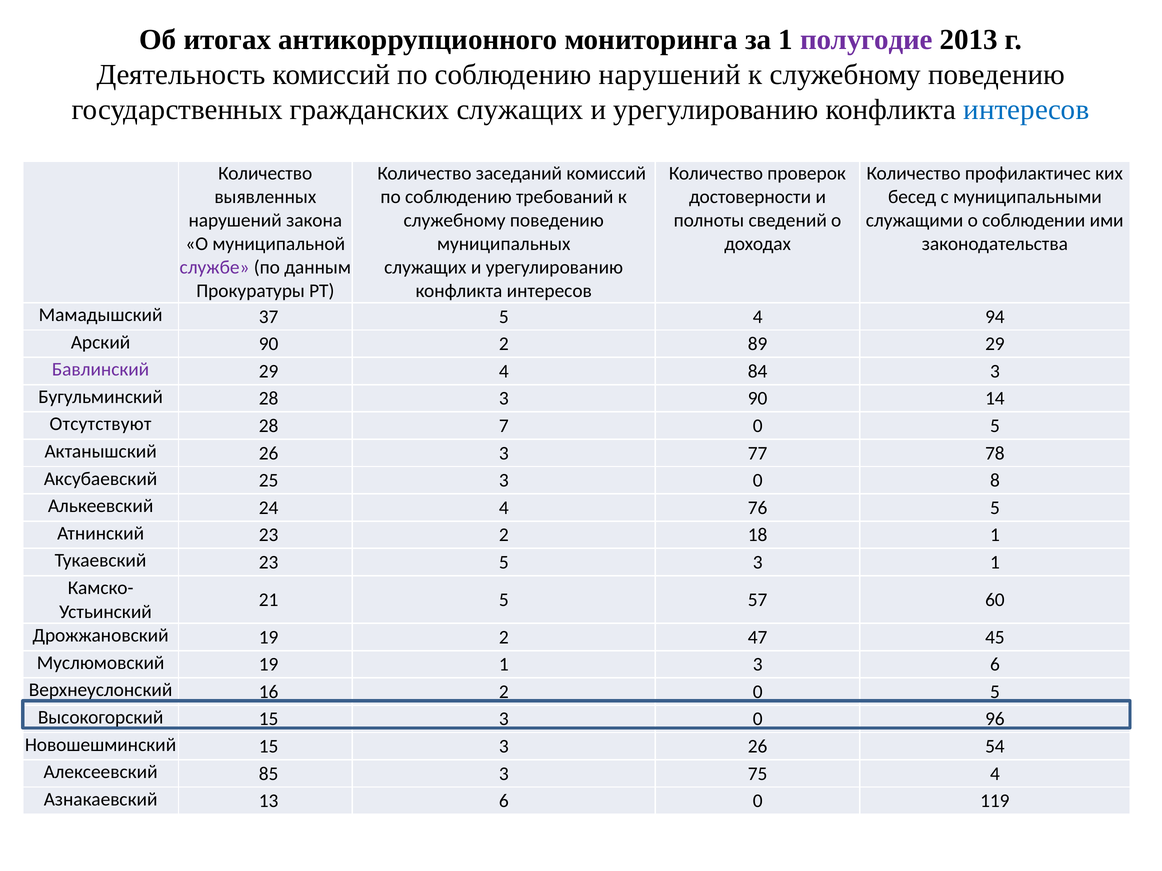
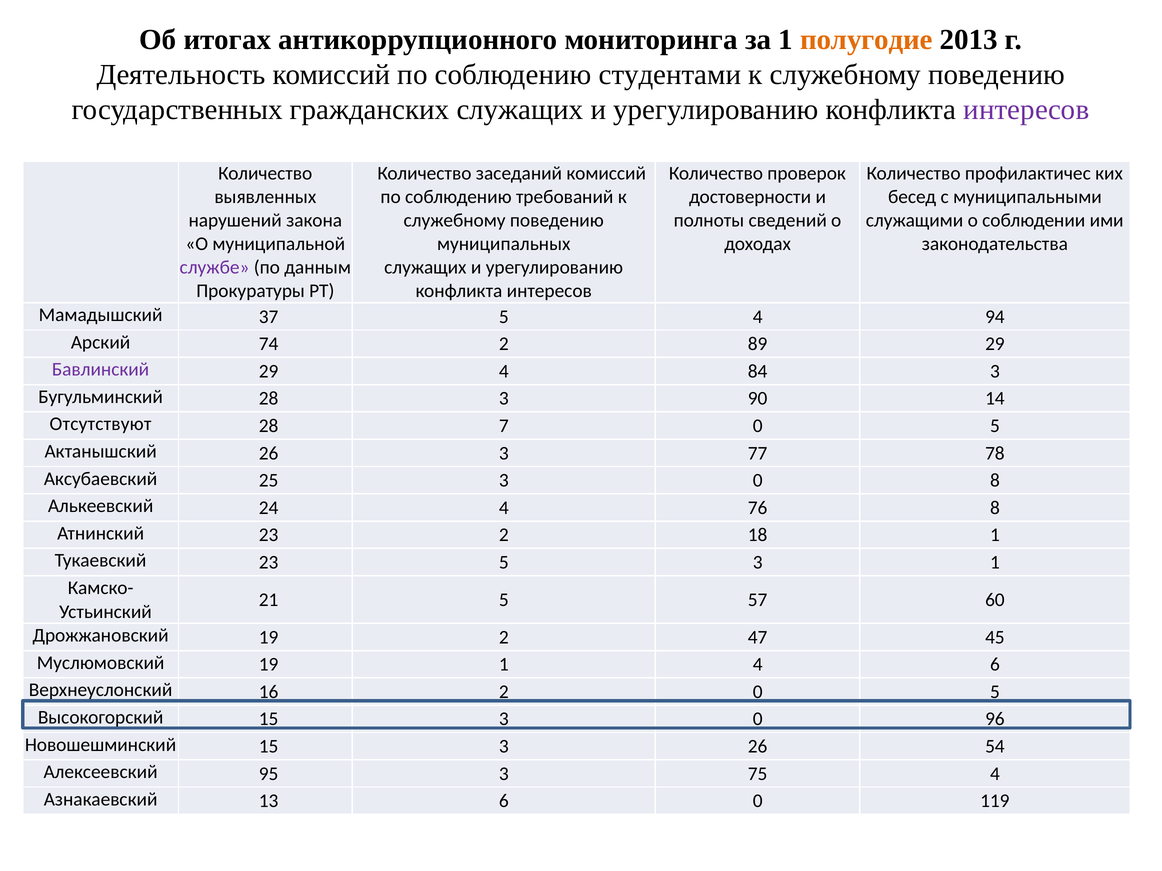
полугодие colour: purple -> orange
соблюдению нарушений: нарушений -> студентами
интересов at (1026, 110) colour: blue -> purple
Арский 90: 90 -> 74
76 5: 5 -> 8
1 3: 3 -> 4
85: 85 -> 95
